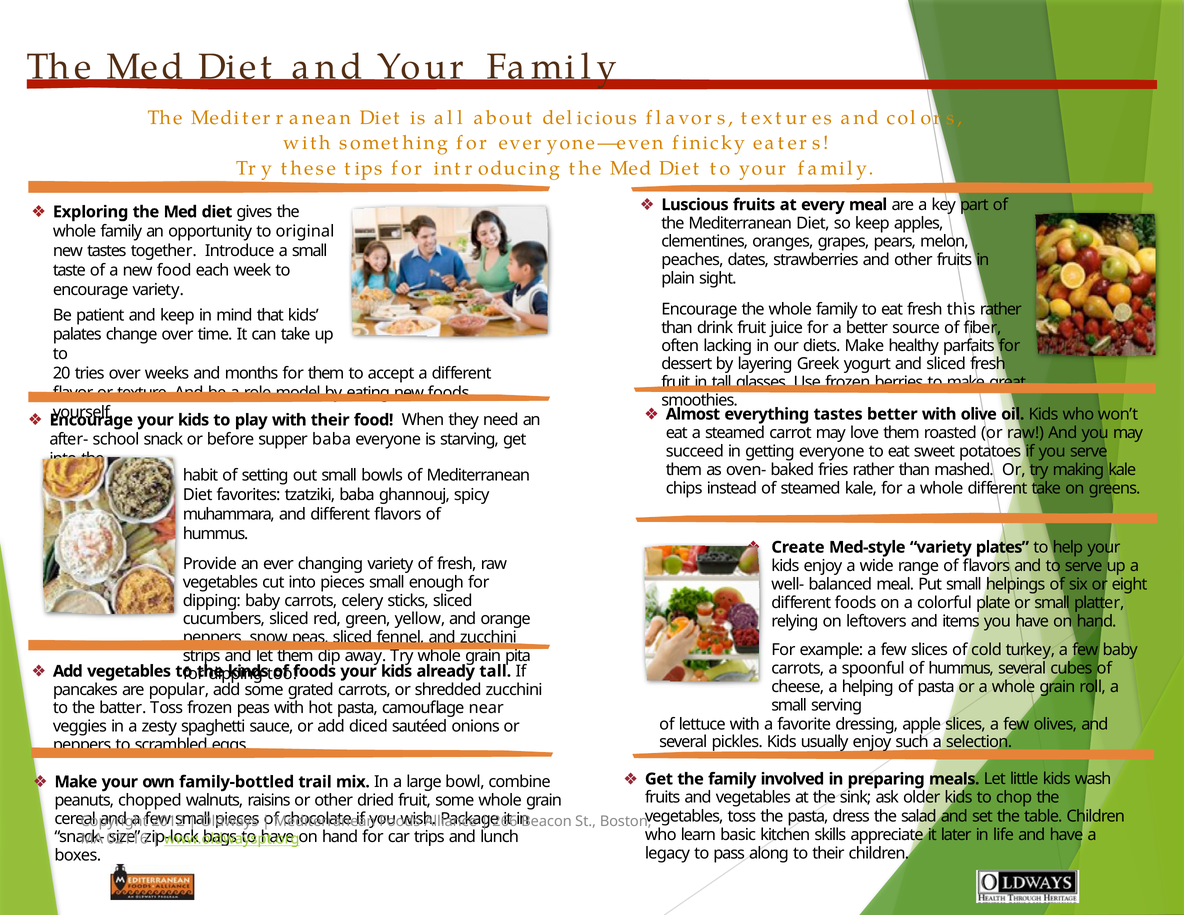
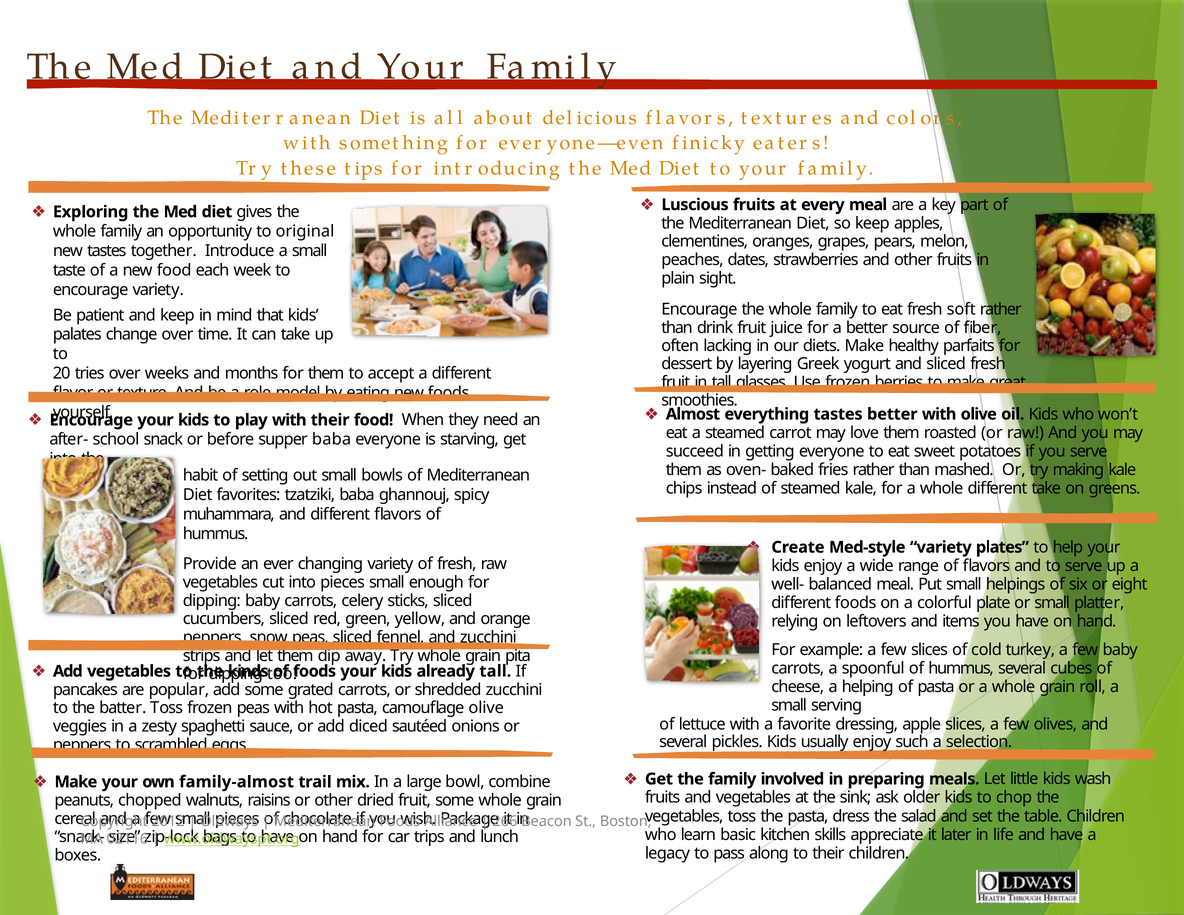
this: this -> soft
camouflage near: near -> olive
family-bottled: family-bottled -> family-almost
